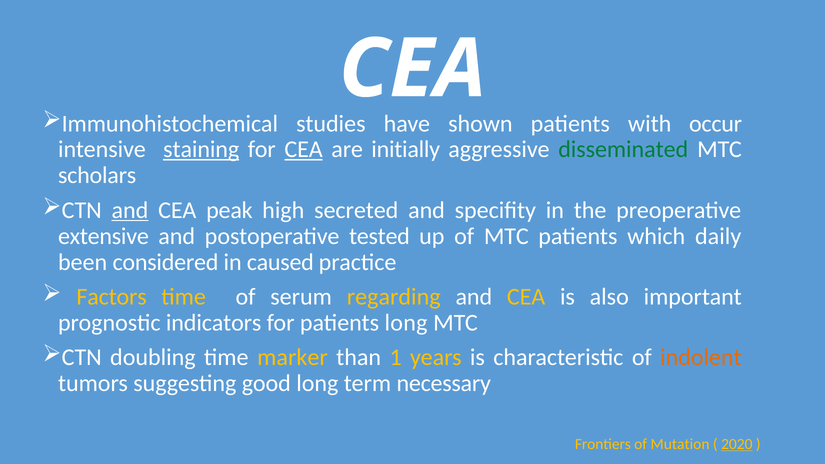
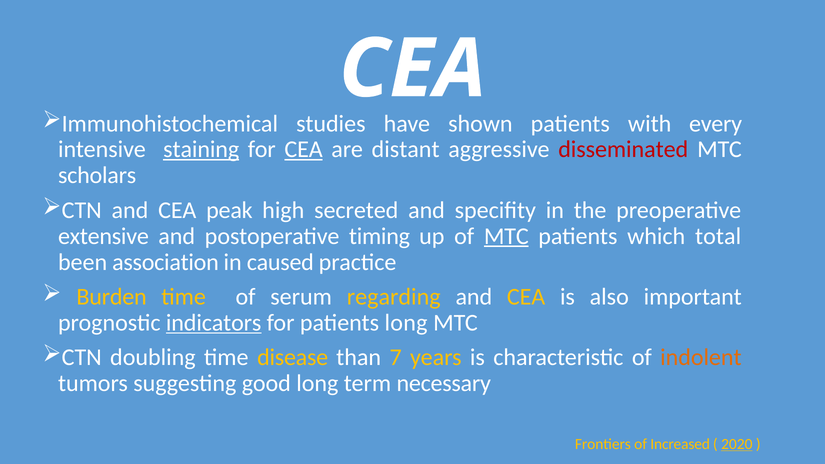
occur: occur -> every
initially: initially -> distant
disseminated colour: green -> red
and at (130, 210) underline: present -> none
tested: tested -> timing
MTC at (506, 236) underline: none -> present
daily: daily -> total
considered: considered -> association
Factors: Factors -> Burden
indicators underline: none -> present
marker: marker -> disease
1: 1 -> 7
Mutation: Mutation -> Increased
